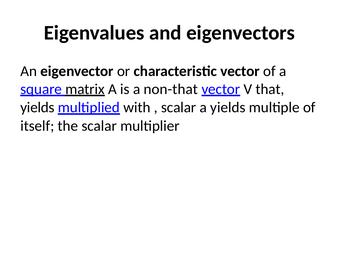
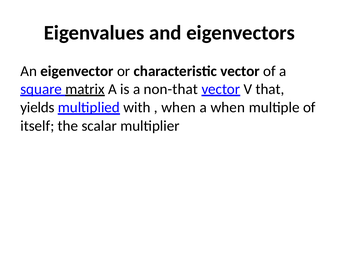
scalar at (179, 108): scalar -> when
a yields: yields -> when
